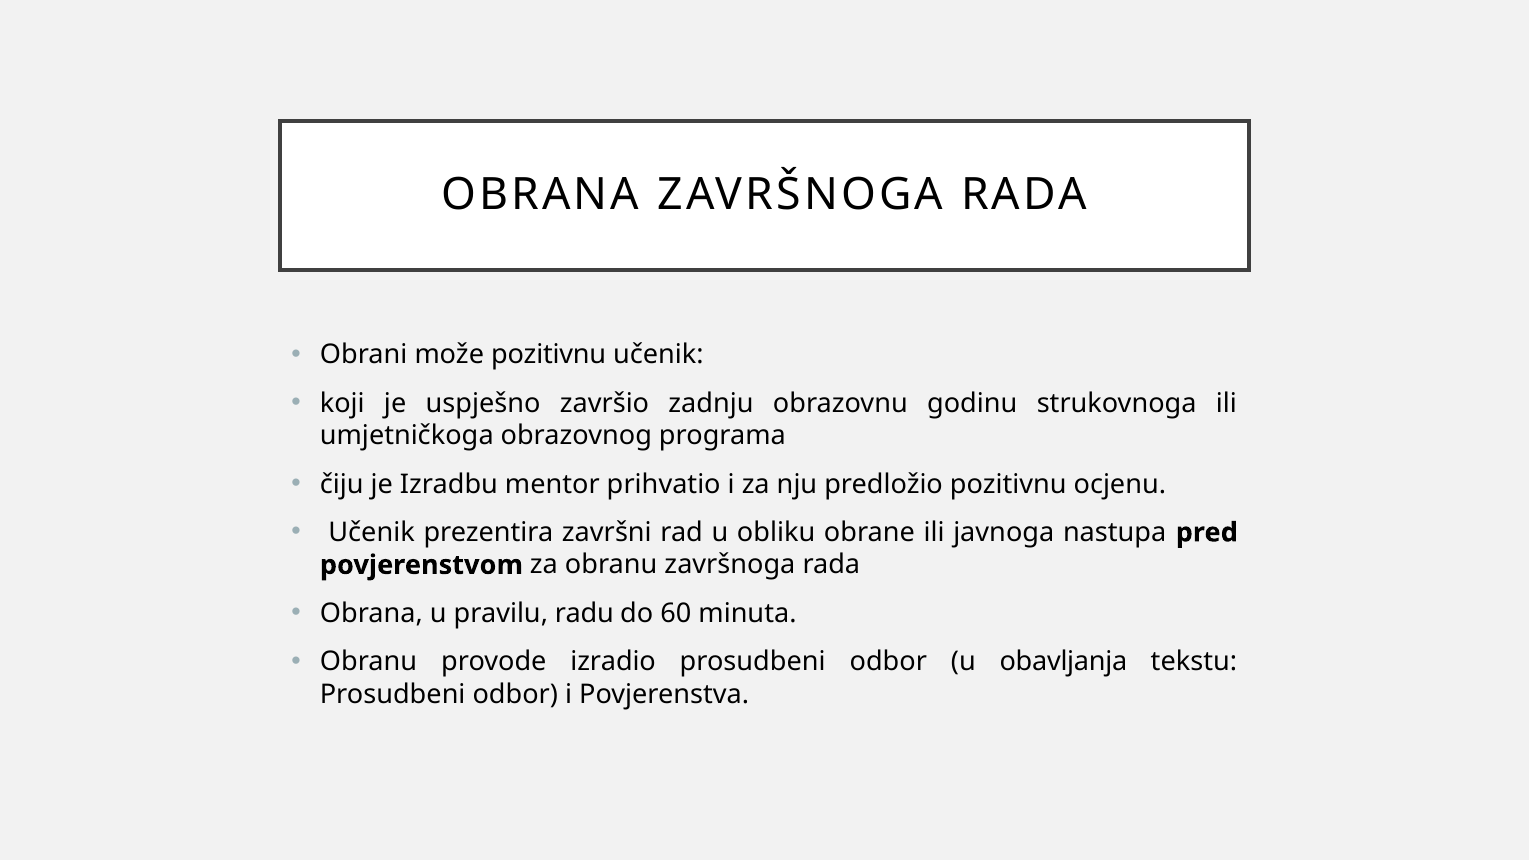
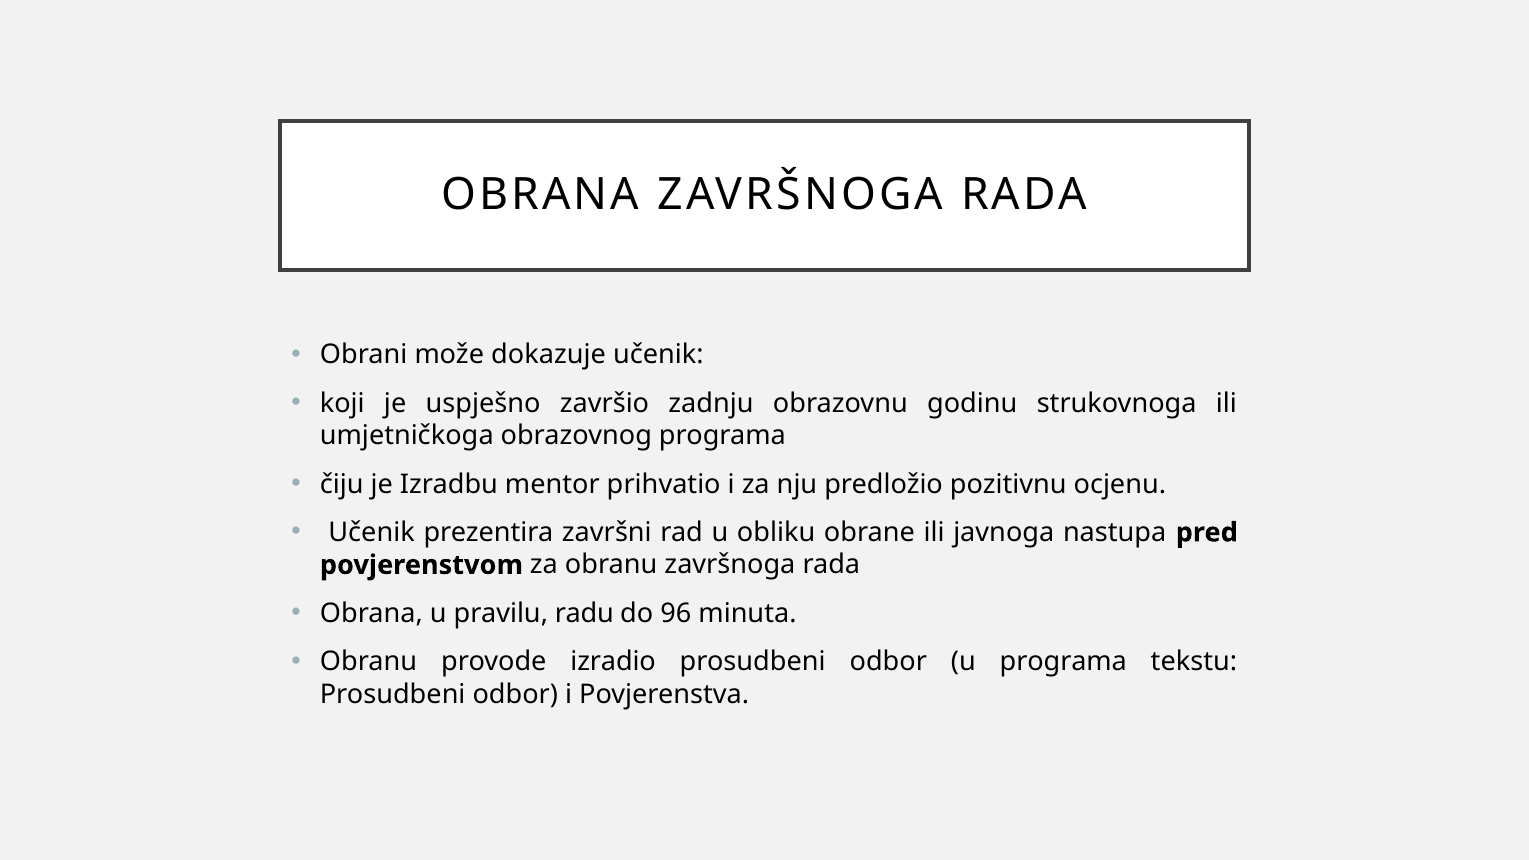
može pozitivnu: pozitivnu -> dokazuje
60: 60 -> 96
u obavljanja: obavljanja -> programa
